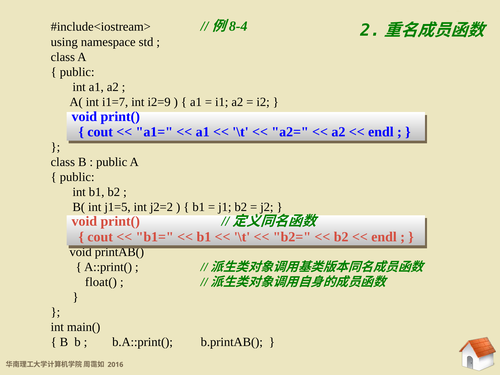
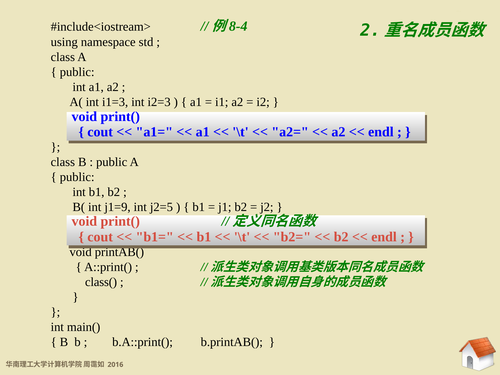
i1=7: i1=7 -> i1=3
i2=9: i2=9 -> i2=3
j1=5: j1=5 -> j1=9
j2=2: j2=2 -> j2=5
float(: float( -> class(
